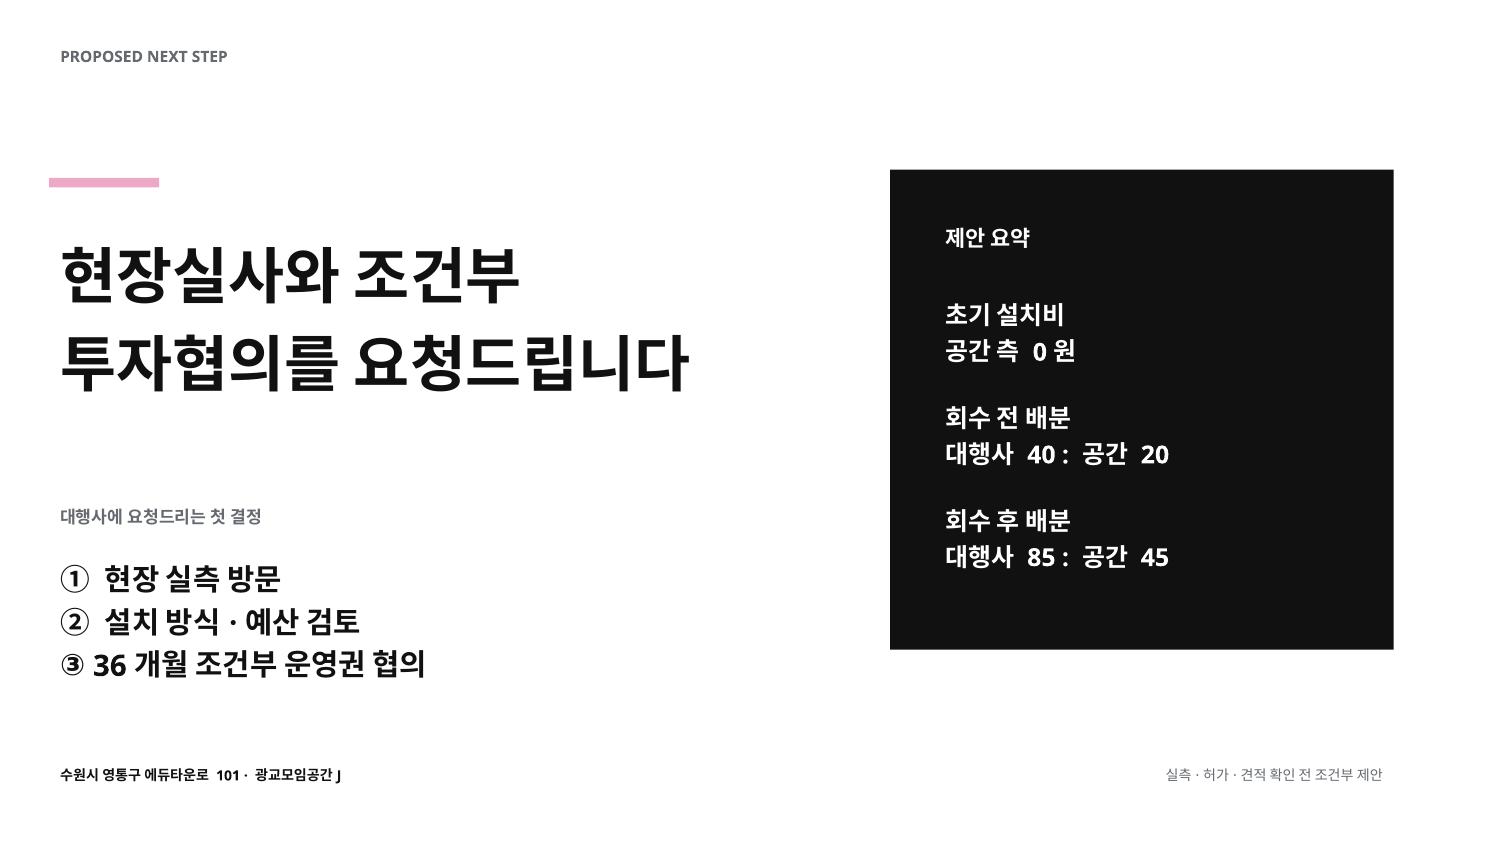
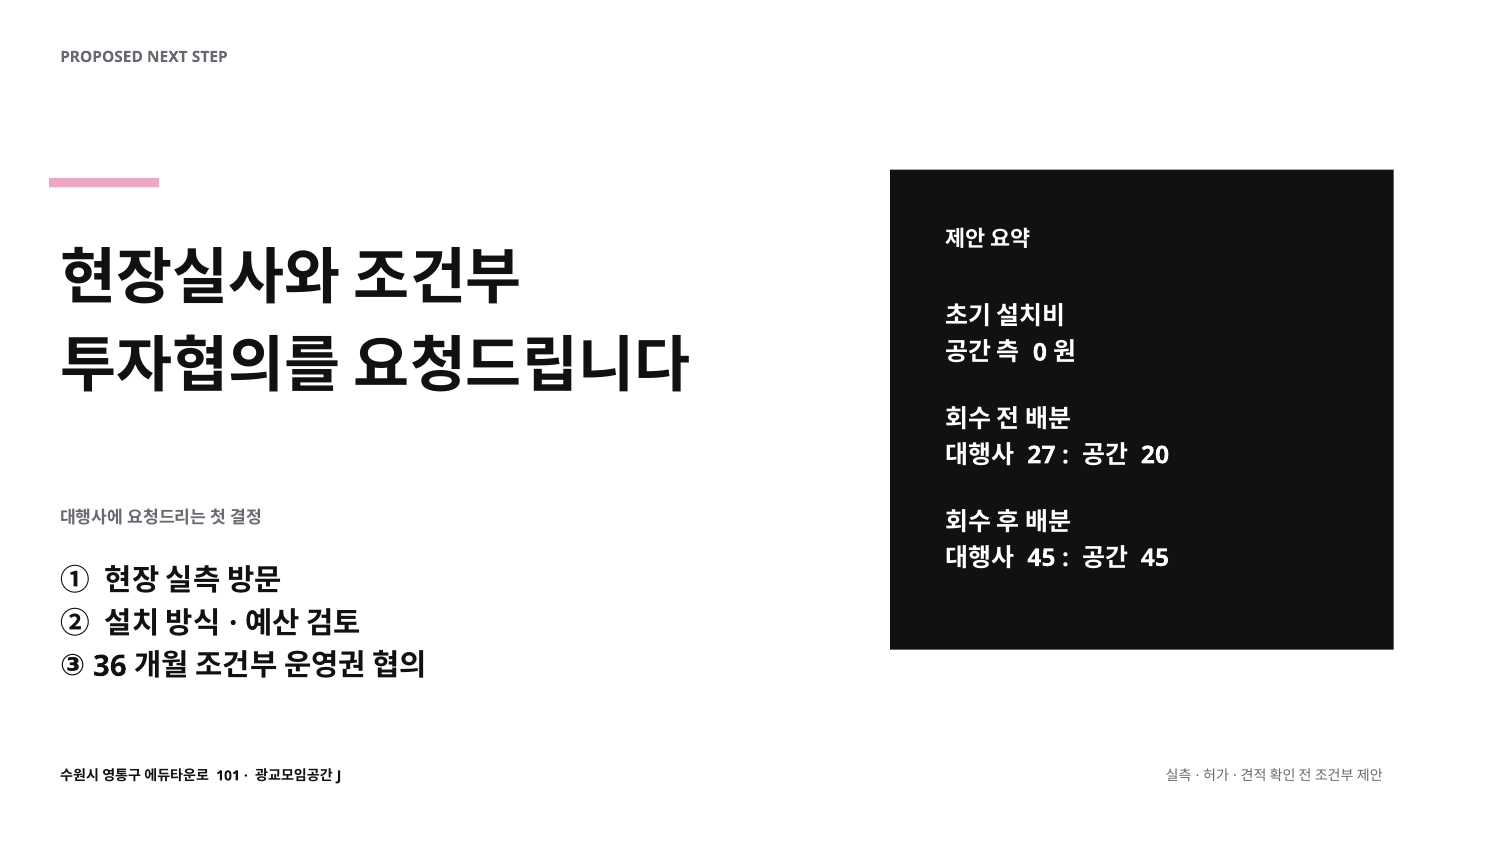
40: 40 -> 27
85 at (1041, 558): 85 -> 45
